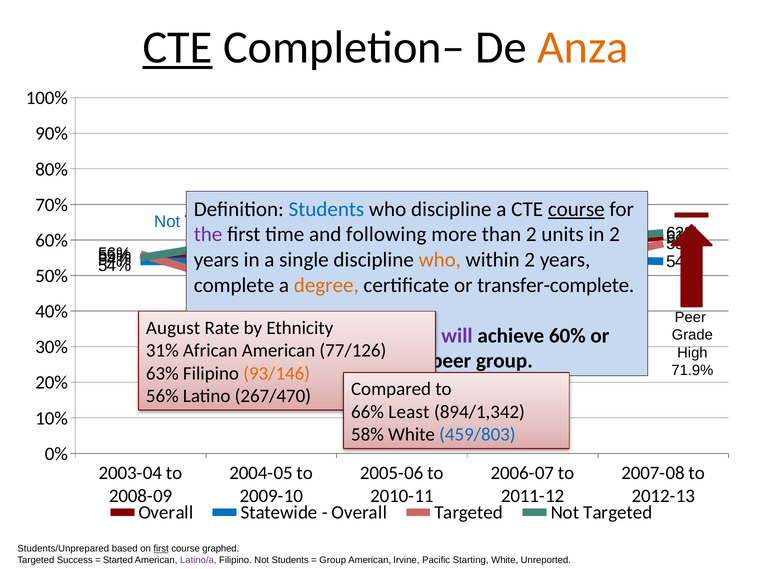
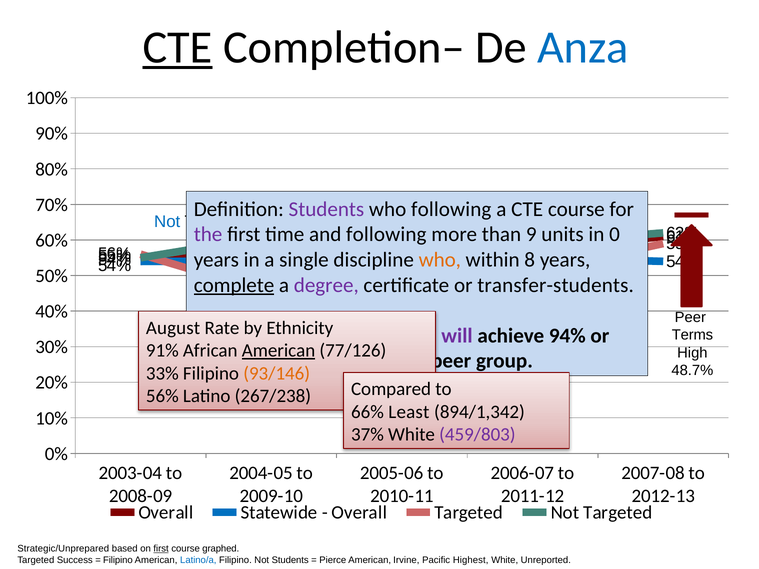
Anza colour: orange -> blue
Students at (326, 209) colour: blue -> purple
who discipline: discipline -> following
course at (576, 209) underline: present -> none
than 2: 2 -> 9
in 2: 2 -> 0
within 2: 2 -> 8
complete underline: none -> present
degree colour: orange -> purple
transfer-complete: transfer-complete -> transfer-students
achieve 60%: 60% -> 94%
Grade: Grade -> Terms
31%: 31% -> 91%
American at (279, 351) underline: none -> present
71.9%: 71.9% -> 48.7%
63%: 63% -> 33%
267/470: 267/470 -> 267/238
58%: 58% -> 37%
459/803 colour: blue -> purple
Students/Unprepared: Students/Unprepared -> Strategic/Unprepared
Started at (118, 560): Started -> Filipino
Latino/a colour: purple -> blue
Group at (333, 560): Group -> Pierce
Pacific Starting: Starting -> Highest
